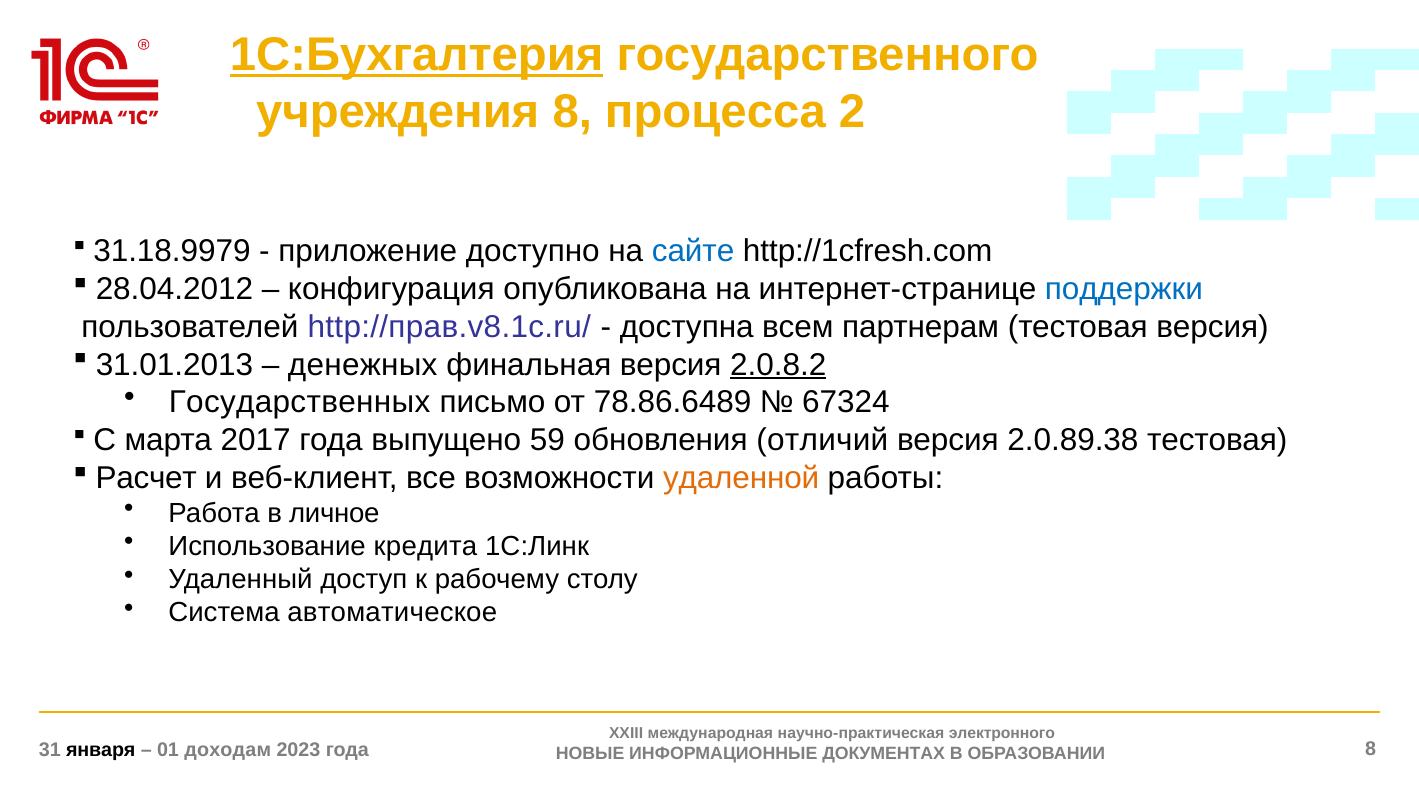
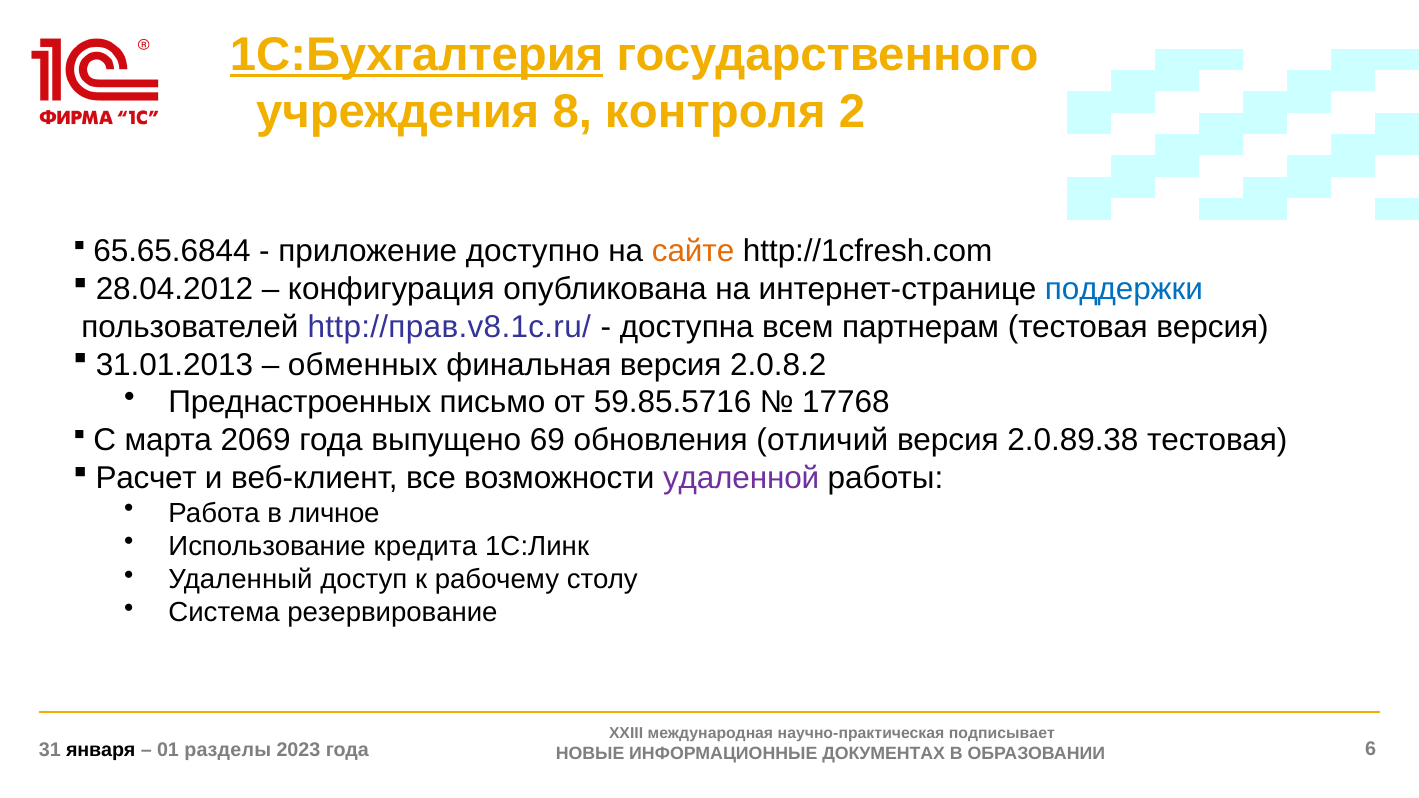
процесса: процесса -> контроля
31.18.9979: 31.18.9979 -> 65.65.6844
сайте colour: blue -> orange
денежных: денежных -> обменных
2.0.8.2 underline: present -> none
Государственных: Государственных -> Преднастроенных
78.86.6489: 78.86.6489 -> 59.85.5716
67324: 67324 -> 17768
2017: 2017 -> 2069
59: 59 -> 69
удаленной colour: orange -> purple
автоматическое: автоматическое -> резервирование
электронного: электронного -> подписывает
доходам: доходам -> разделы
ОБРАЗОВАНИИ 8: 8 -> 6
